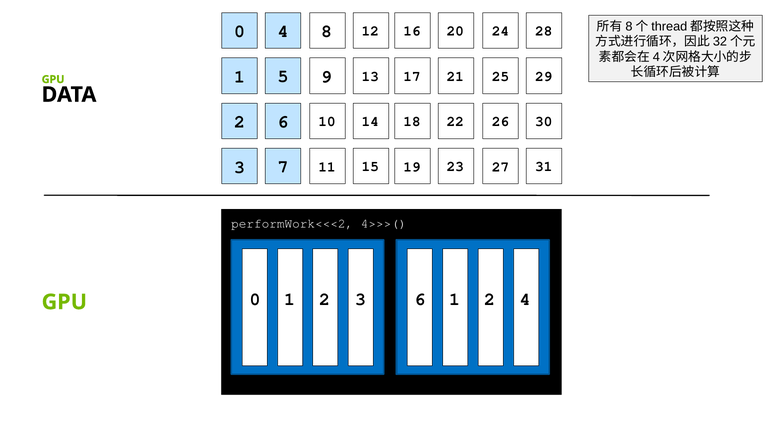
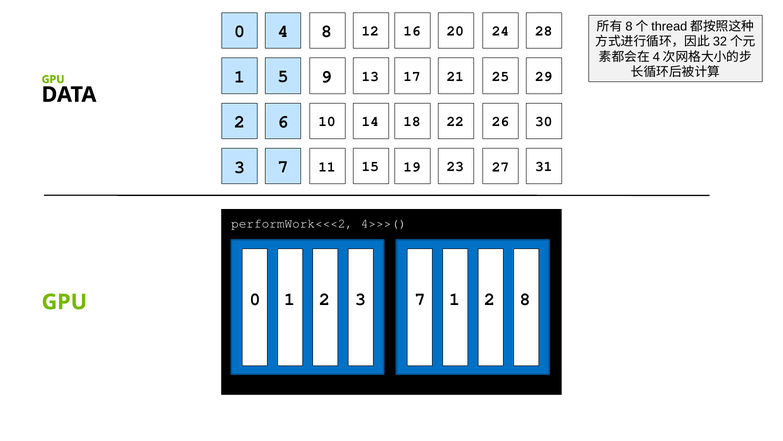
3 6: 6 -> 7
2 4: 4 -> 8
